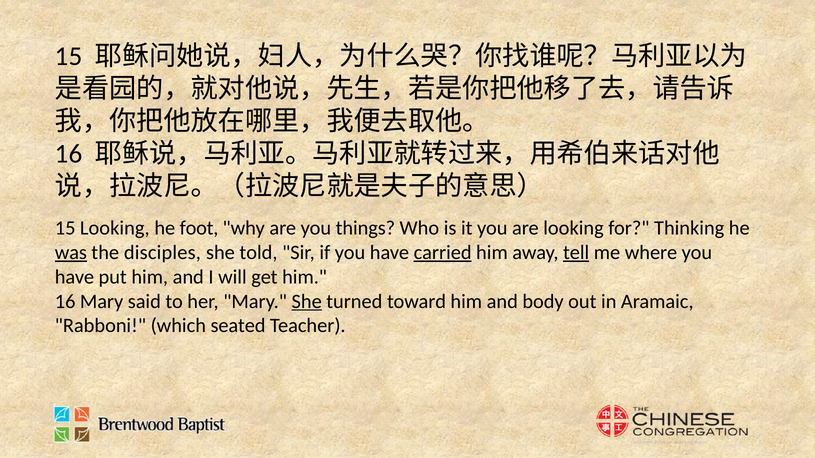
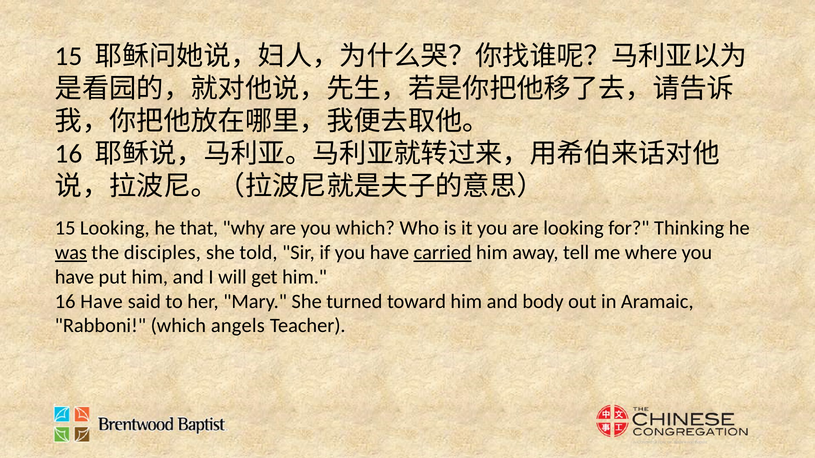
foot: foot -> that
you things: things -> which
tell underline: present -> none
16 Mary: Mary -> Have
She at (307, 302) underline: present -> none
seated: seated -> angels
